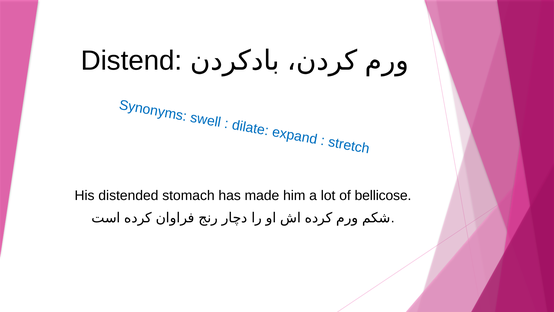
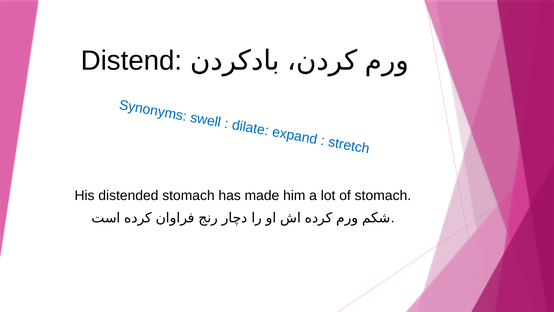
of bellicose: bellicose -> stomach
